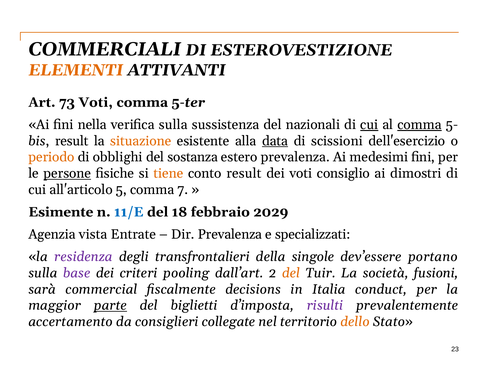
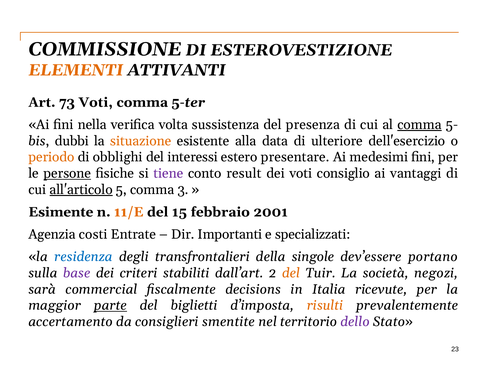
COMMERCIALI: COMMERCIALI -> COMMISSIONE
verifica sulla: sulla -> volta
nazionali: nazionali -> presenza
cui at (369, 125) underline: present -> none
result at (72, 141): result -> dubbi
data underline: present -> none
scissioni: scissioni -> ulteriore
sostanza: sostanza -> interessi
estero prevalenza: prevalenza -> presentare
tiene colour: orange -> purple
dimostri: dimostri -> vantaggi
all'articolo underline: none -> present
7: 7 -> 3
11/E colour: blue -> orange
18: 18 -> 15
2029: 2029 -> 2001
vista: vista -> costi
Dir Prevalenza: Prevalenza -> Importanti
residenza colour: purple -> blue
pooling: pooling -> stabiliti
fusioni: fusioni -> negozi
conduct: conduct -> ricevute
risulti colour: purple -> orange
collegate: collegate -> smentite
dello colour: orange -> purple
